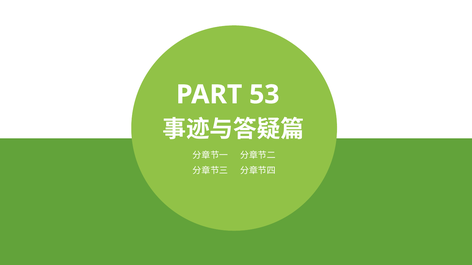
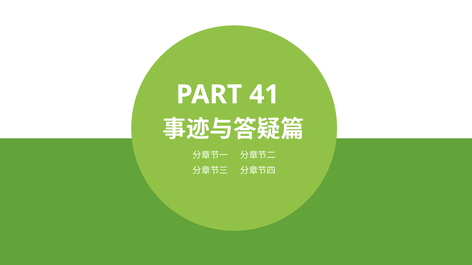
53: 53 -> 41
